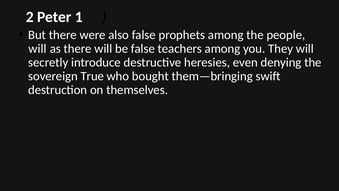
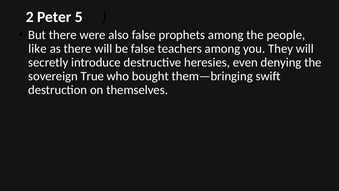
1: 1 -> 5
will at (37, 49): will -> like
